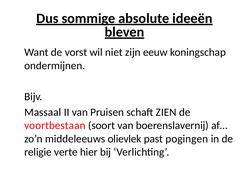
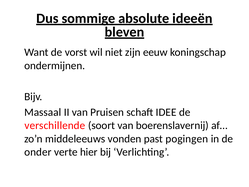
ZIEN: ZIEN -> IDEE
voortbestaan: voortbestaan -> verschillende
olievlek: olievlek -> vonden
religie: religie -> onder
